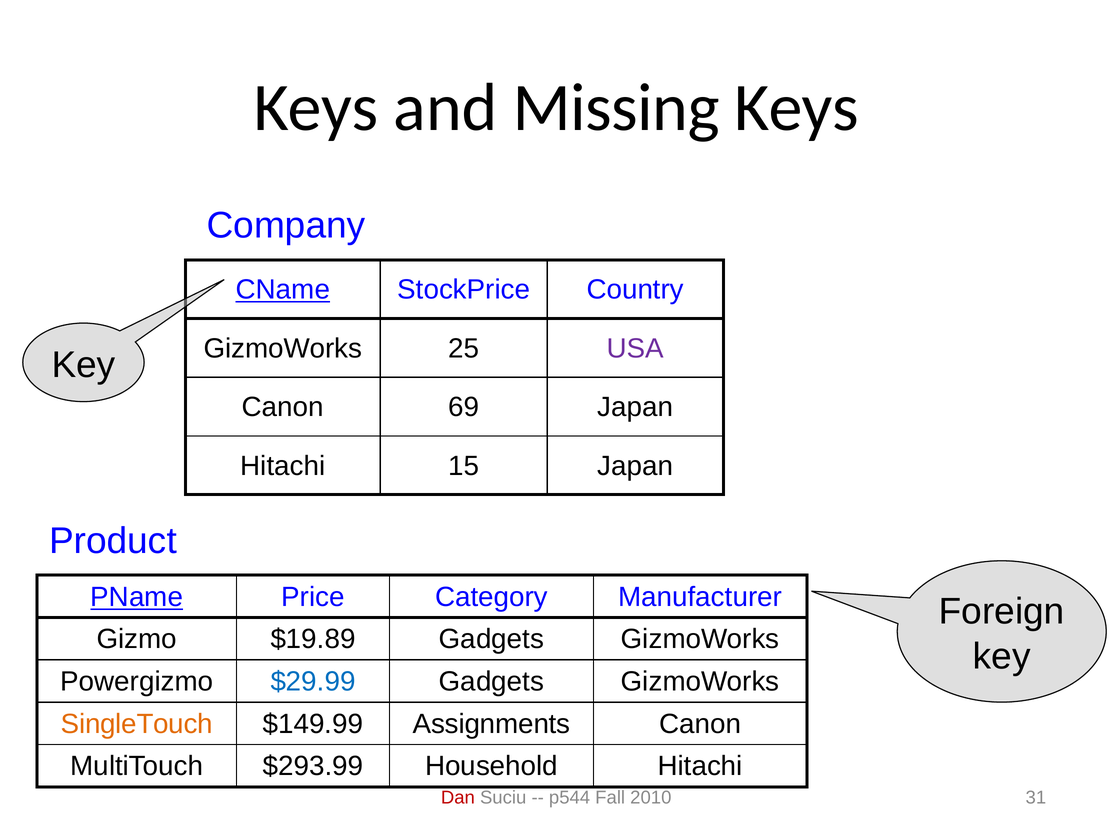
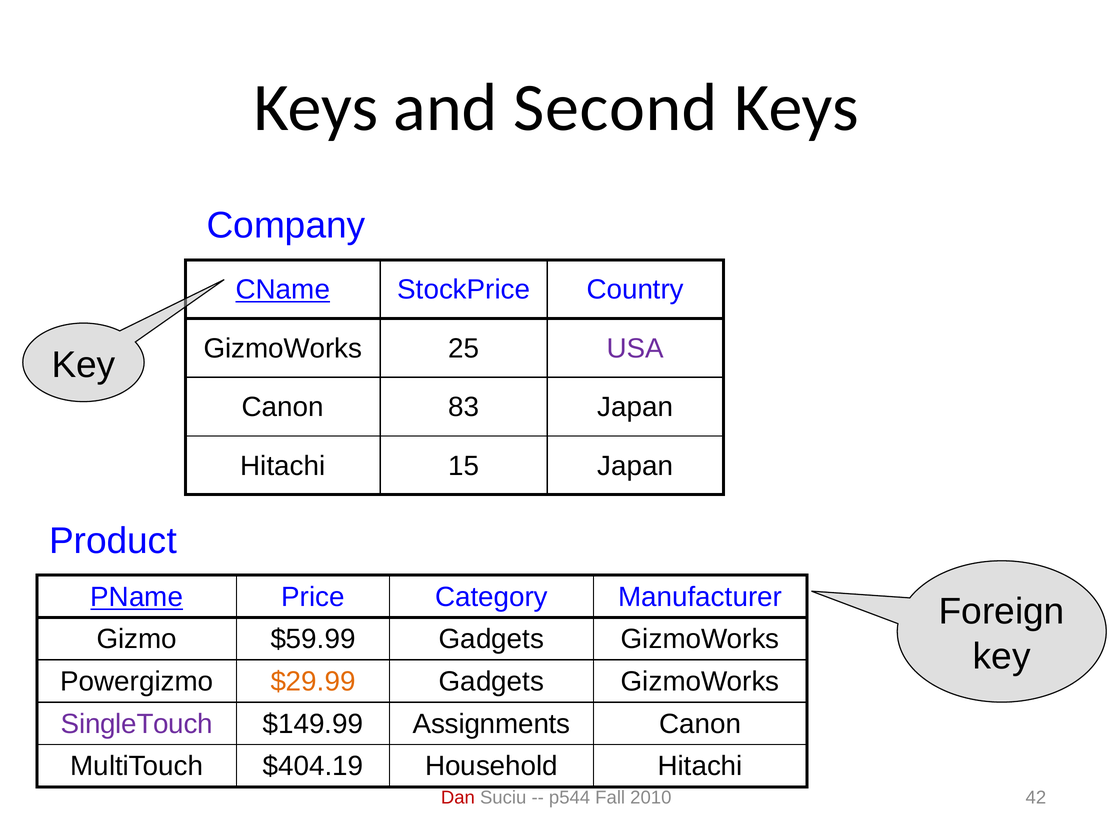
Missing: Missing -> Second
69: 69 -> 83
$19.89: $19.89 -> $59.99
$29.99 colour: blue -> orange
SingleTouch colour: orange -> purple
$293.99: $293.99 -> $404.19
31: 31 -> 42
